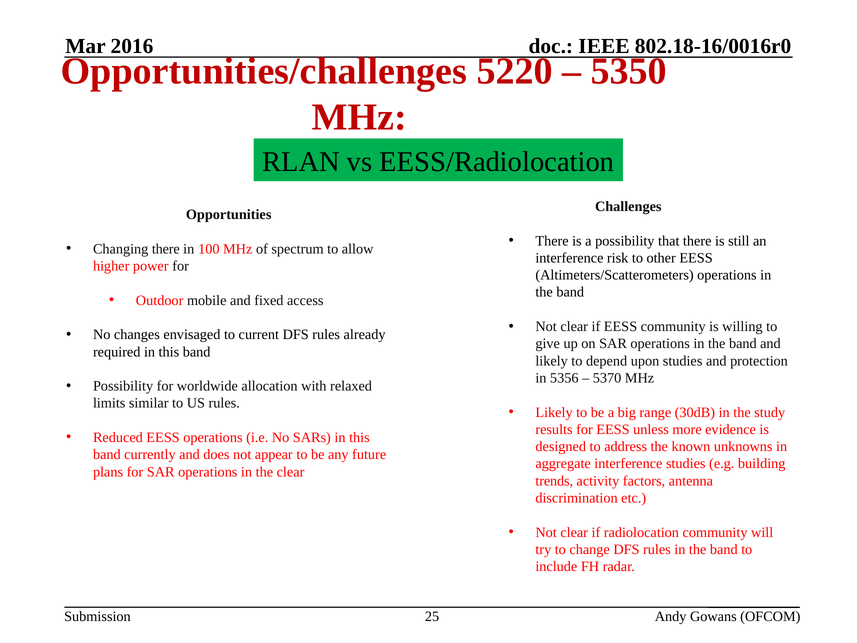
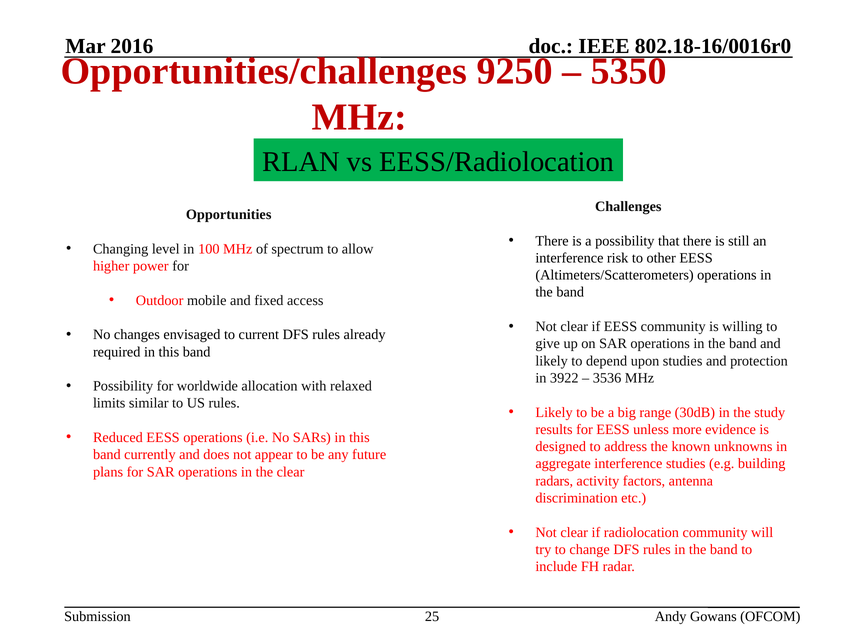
5220: 5220 -> 9250
Changing there: there -> level
5356: 5356 -> 3922
5370: 5370 -> 3536
trends: trends -> radars
